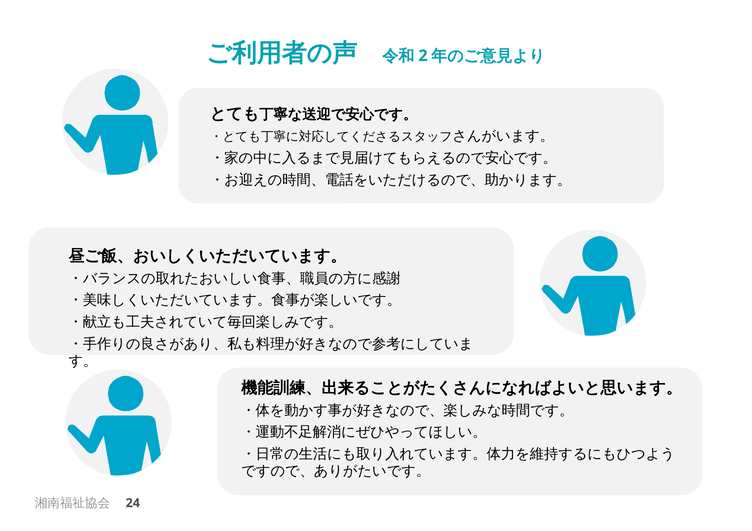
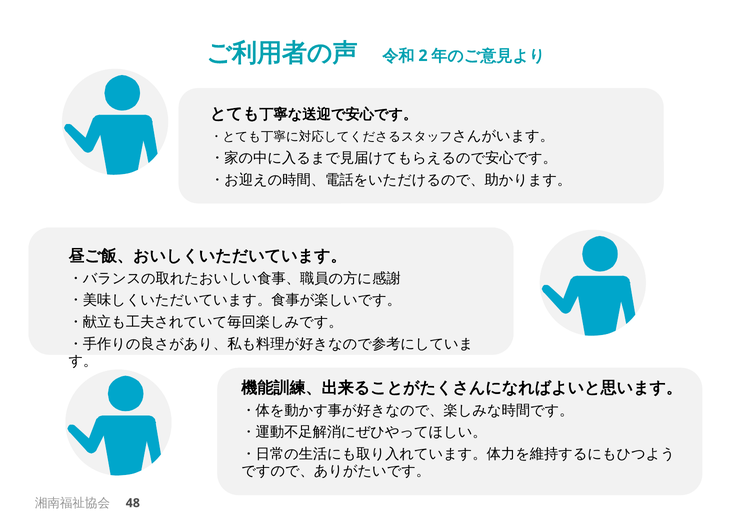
24: 24 -> 48
